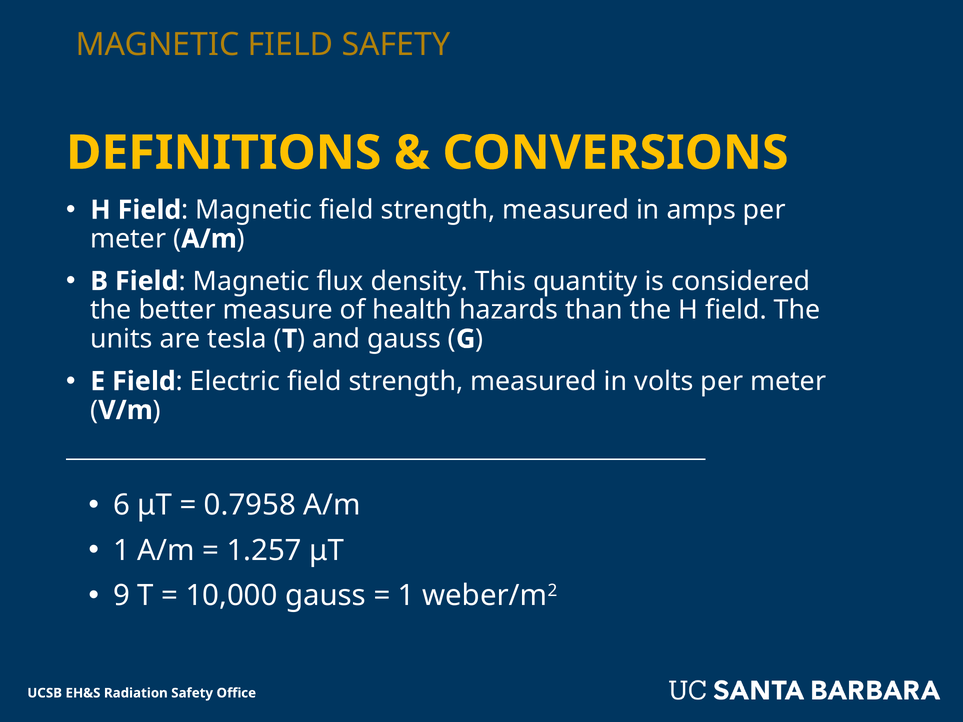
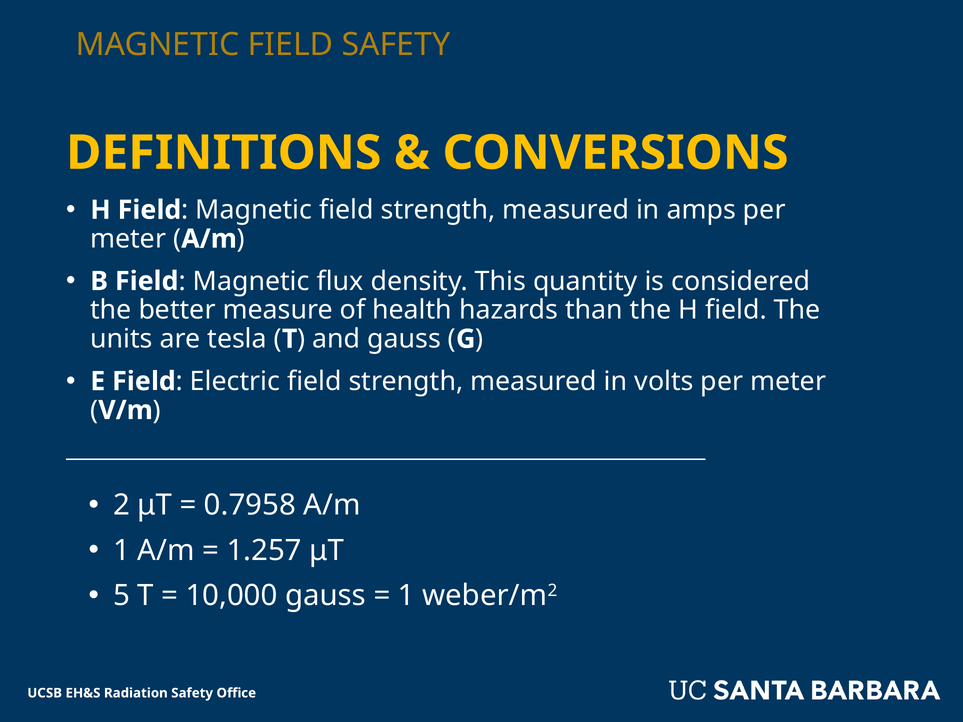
6: 6 -> 2
9: 9 -> 5
